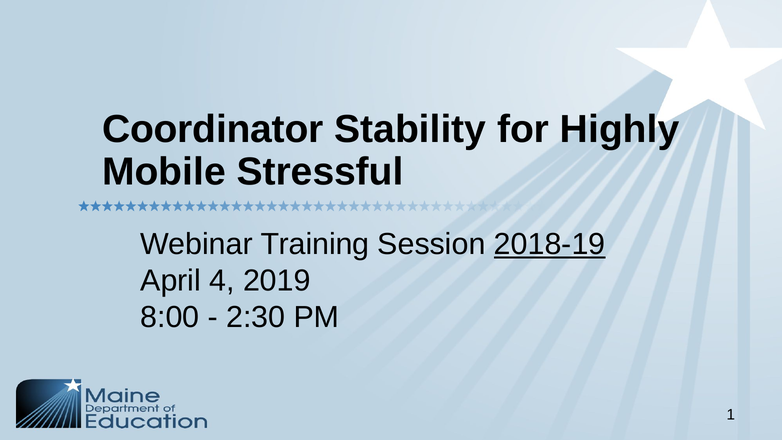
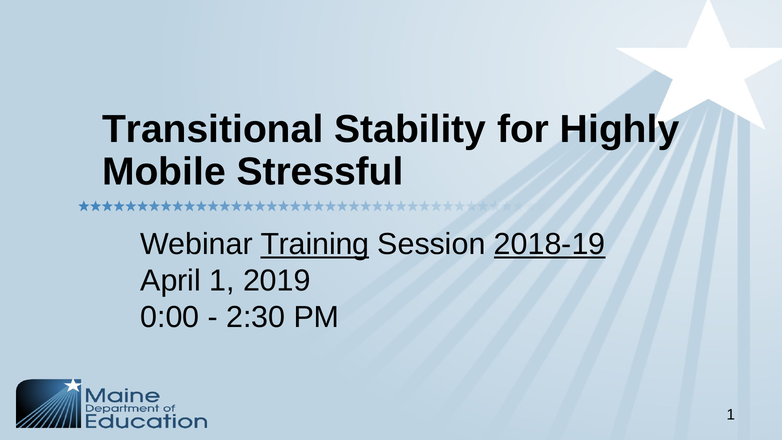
Coordinator: Coordinator -> Transitional
Training underline: none -> present
April 4: 4 -> 1
8:00: 8:00 -> 0:00
